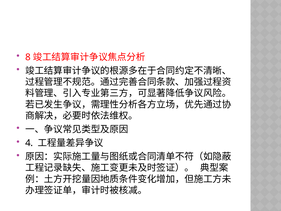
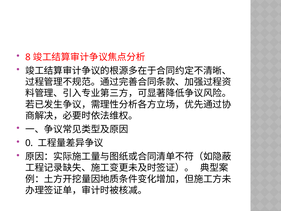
4: 4 -> 0
